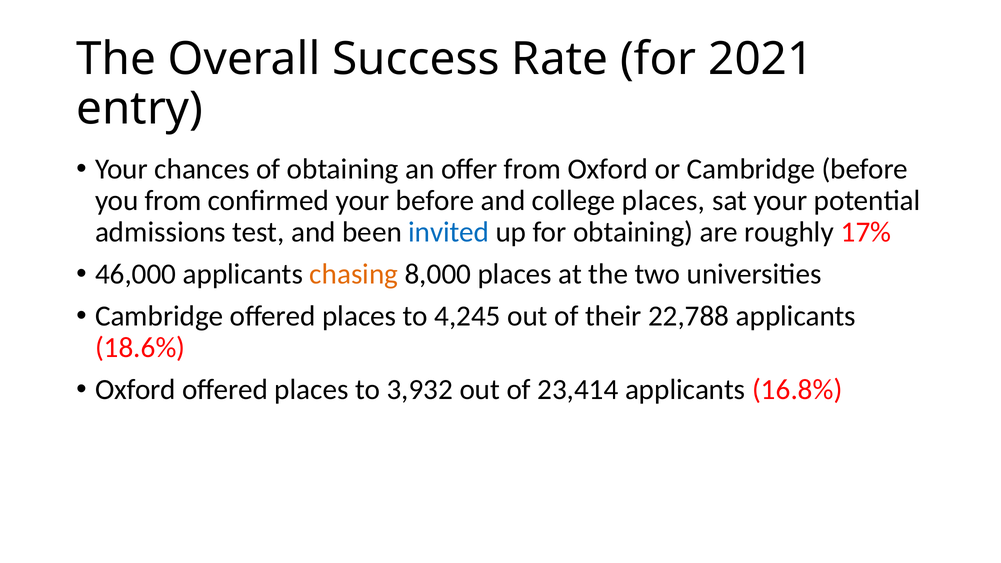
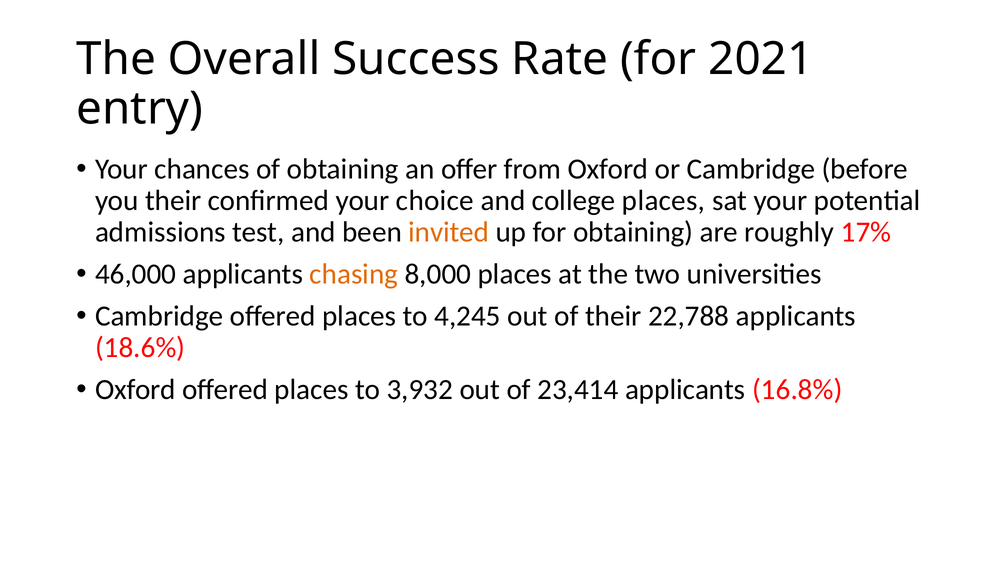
you from: from -> their
your before: before -> choice
invited colour: blue -> orange
